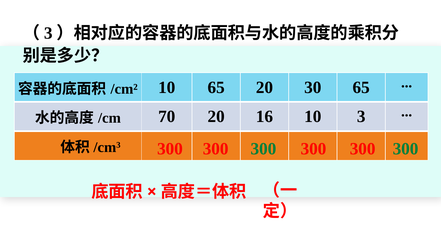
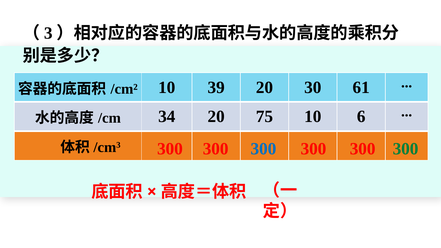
10 65: 65 -> 39
30 65: 65 -> 61
70: 70 -> 34
16: 16 -> 75
10 3: 3 -> 6
300 at (263, 149) colour: green -> blue
